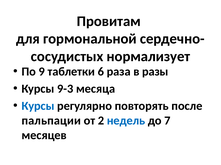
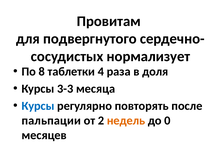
гормональной: гормональной -> подвергнутого
9: 9 -> 8
6: 6 -> 4
разы: разы -> доля
9-3: 9-3 -> 3-3
недель colour: blue -> orange
7: 7 -> 0
